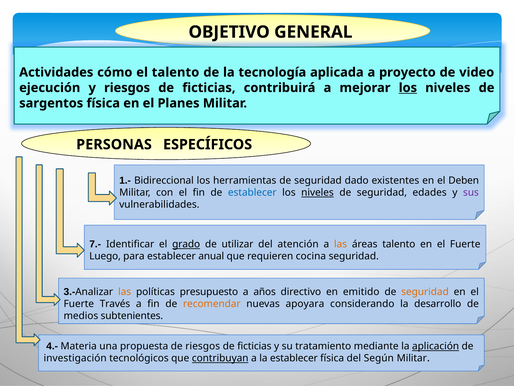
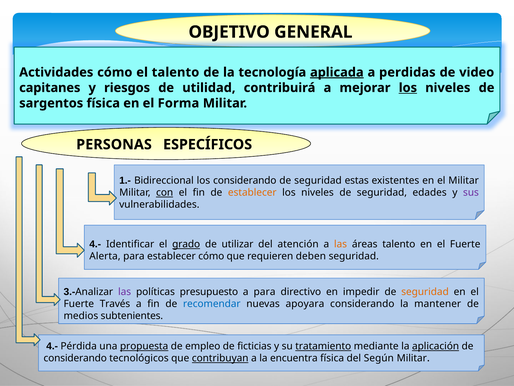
aplicada underline: none -> present
proyecto: proyecto -> perdidas
ejecución: ejecución -> capitanes
ficticias at (209, 88): ficticias -> utilidad
Planes: Planes -> Forma
los herramientas: herramientas -> considerando
dado: dado -> estas
el Deben: Deben -> Militar
con underline: none -> present
establecer at (252, 192) colour: blue -> orange
niveles at (318, 192) underline: present -> none
7.- at (95, 244): 7.- -> 4.-
Luego: Luego -> Alerta
establecer anual: anual -> cómo
cocina: cocina -> deben
las at (125, 291) colour: orange -> purple
a años: años -> para
emitido: emitido -> impedir
recomendar colour: orange -> blue
desarrollo: desarrollo -> mantener
Materia: Materia -> Pérdida
propuesta underline: none -> present
de riesgos: riesgos -> empleo
tratamiento underline: none -> present
investigación at (75, 358): investigación -> considerando
la establecer: establecer -> encuentra
